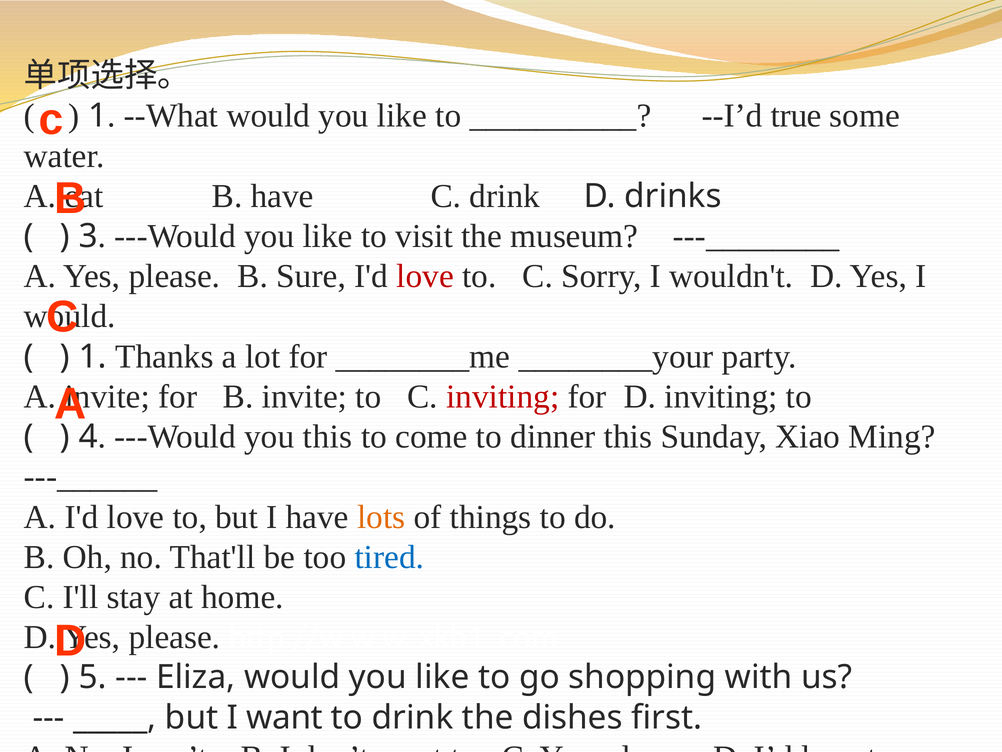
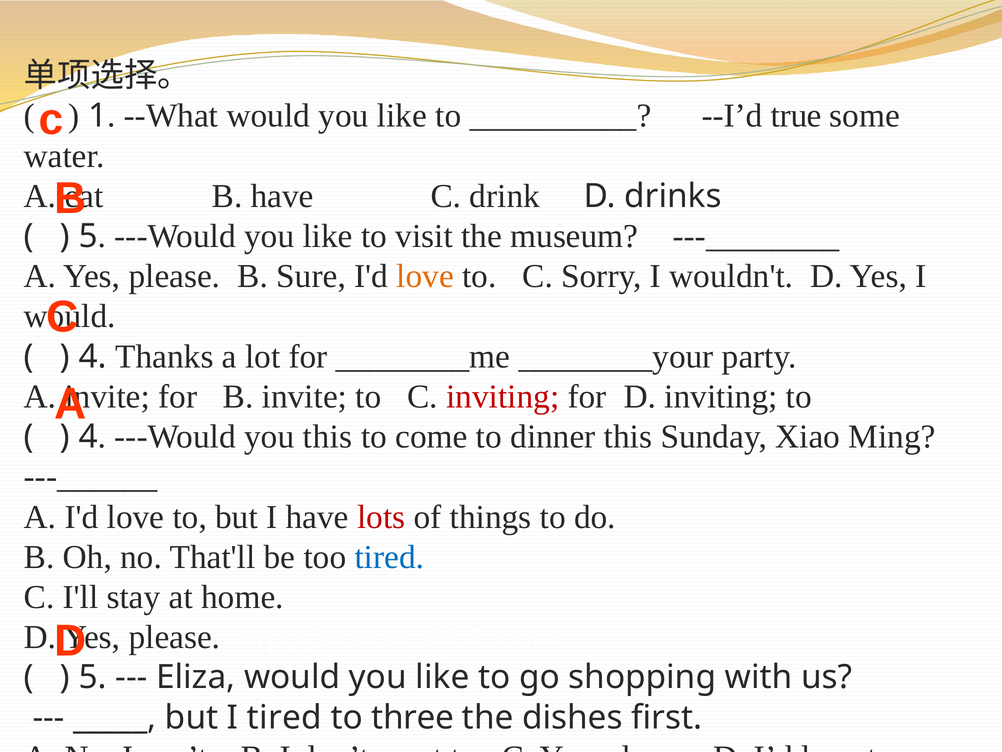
3 at (88, 236): 3 -> 5
love at (425, 276) colour: red -> orange
1 at (93, 356): 1 -> 4
lots colour: orange -> red
I want: want -> tired
to drink: drink -> three
